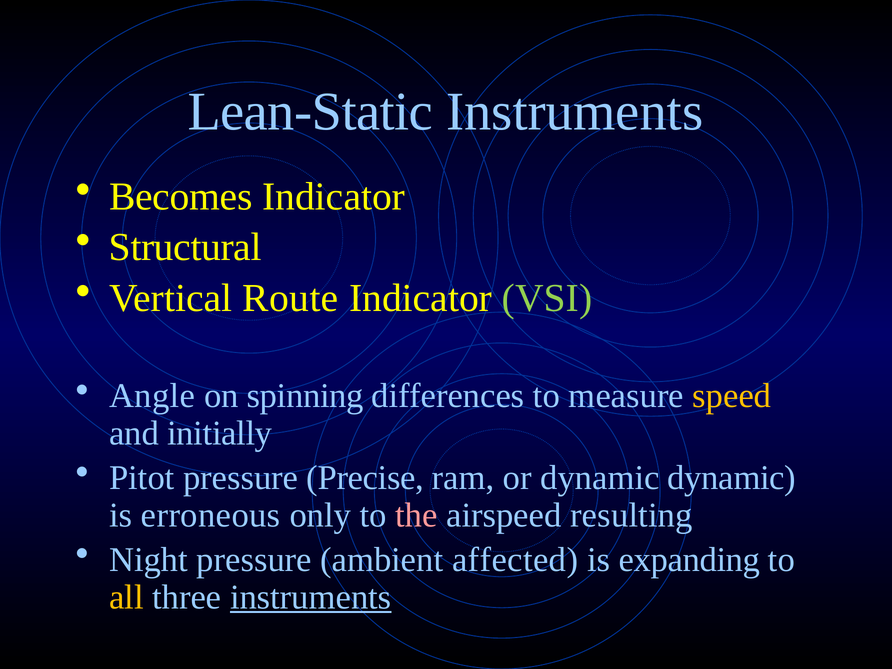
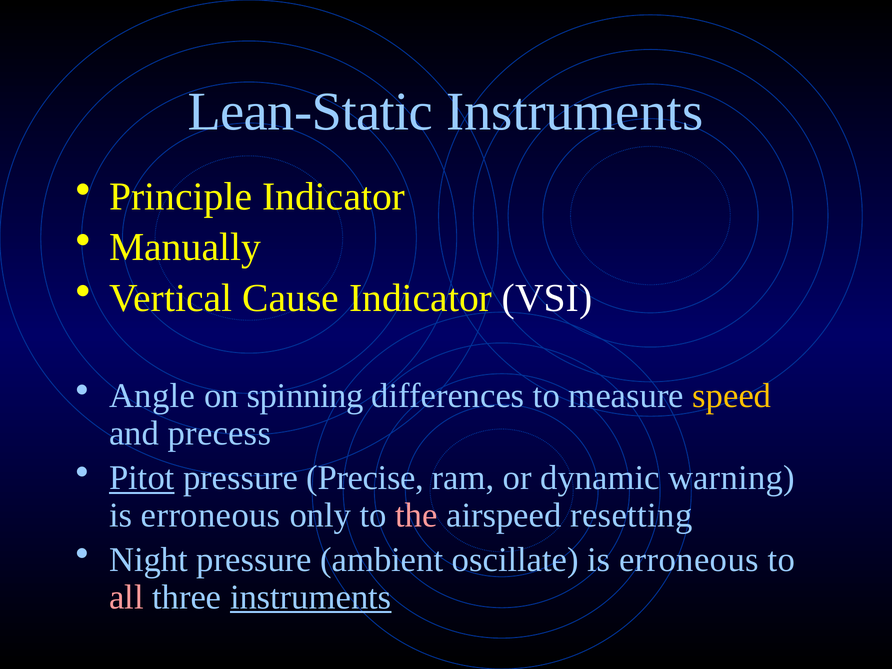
Becomes: Becomes -> Principle
Structural: Structural -> Manually
Route: Route -> Cause
VSI colour: light green -> white
initially: initially -> precess
Pitot underline: none -> present
dynamic dynamic: dynamic -> warning
resulting: resulting -> resetting
affected: affected -> oscillate
expanding at (689, 560): expanding -> erroneous
all colour: yellow -> pink
